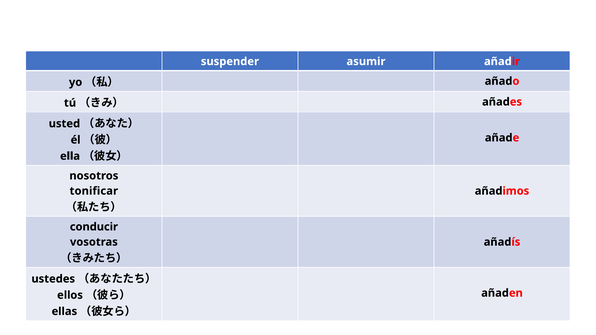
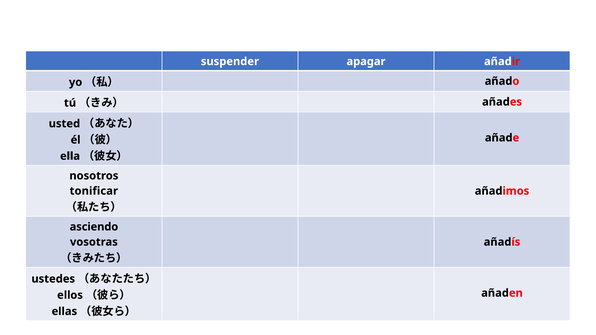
asumir: asumir -> apagar
conducir: conducir -> asciendo
